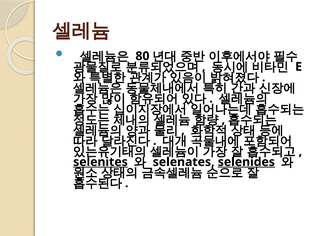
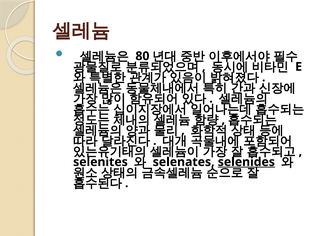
selenites underline: present -> none
